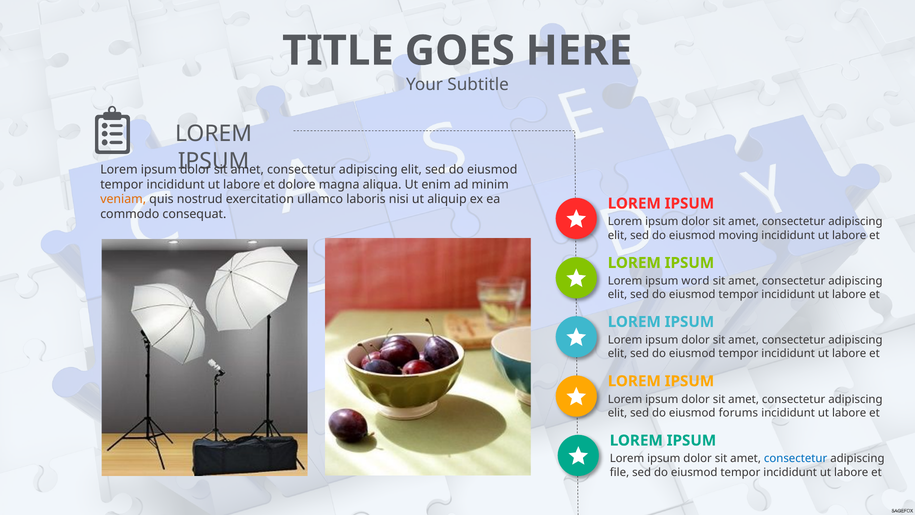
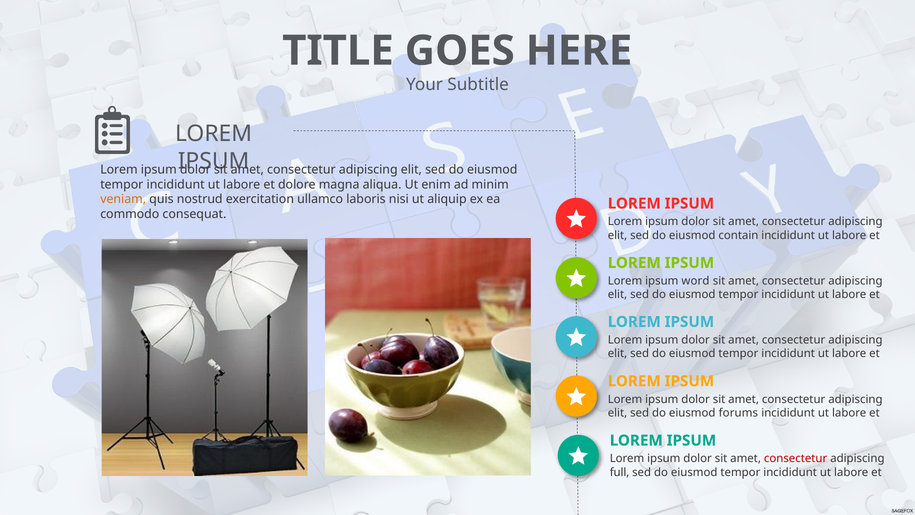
moving: moving -> contain
consectetur at (796, 458) colour: blue -> red
file: file -> full
